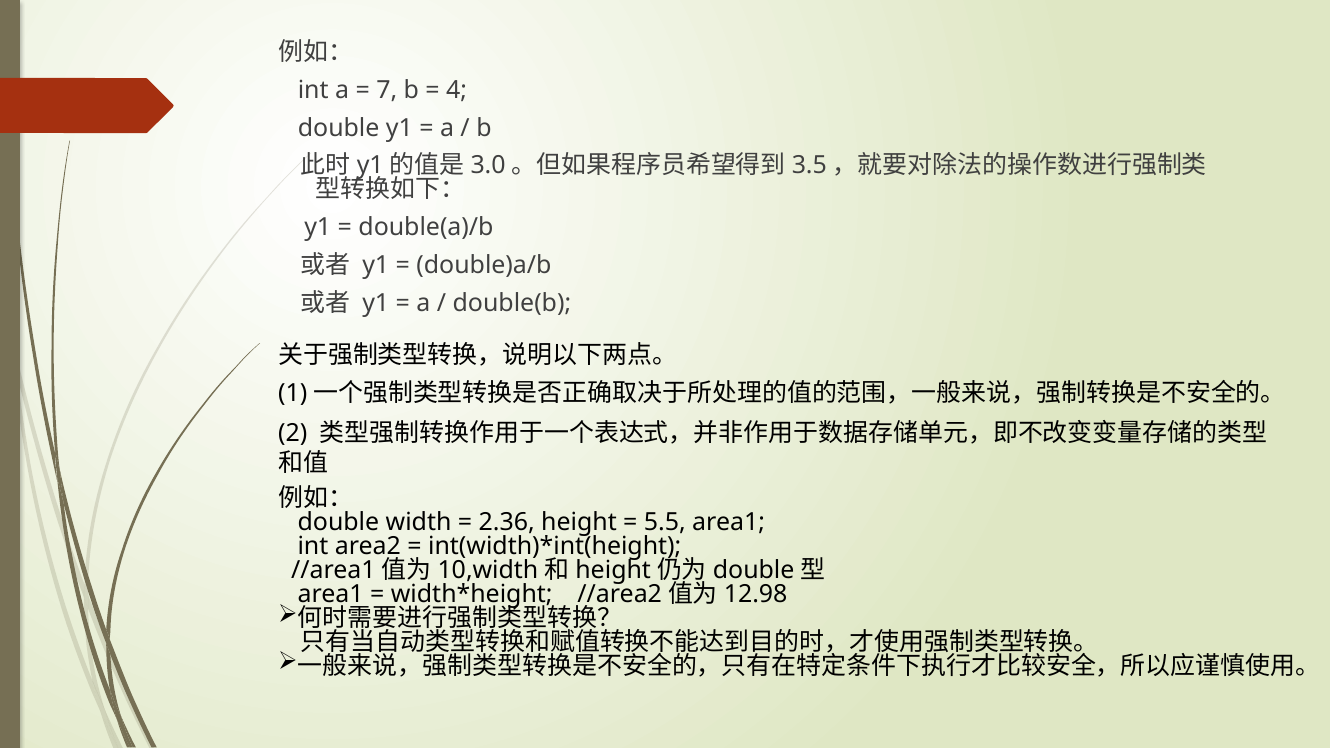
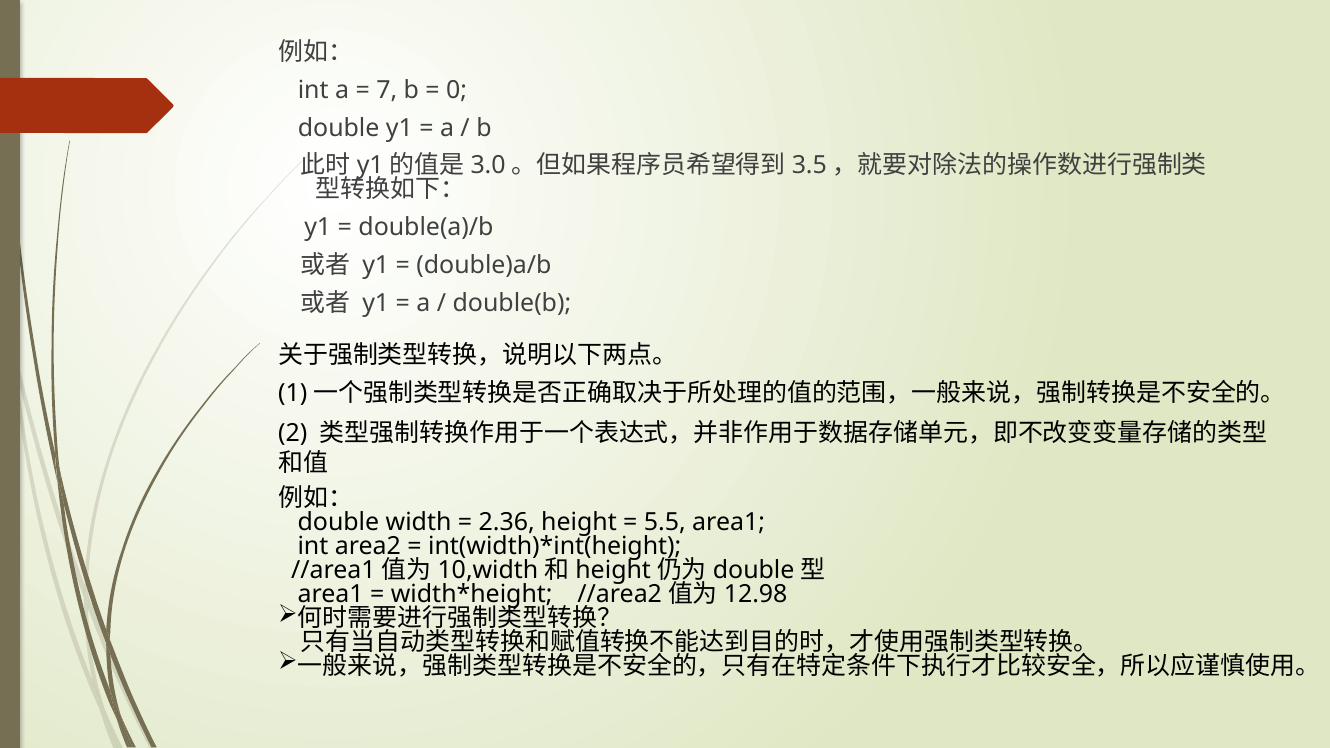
4: 4 -> 0
